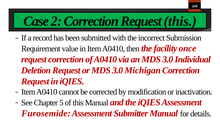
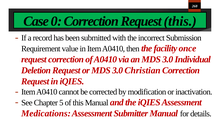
2: 2 -> 0
Michigan: Michigan -> Christian
Furosemide: Furosemide -> Medications
